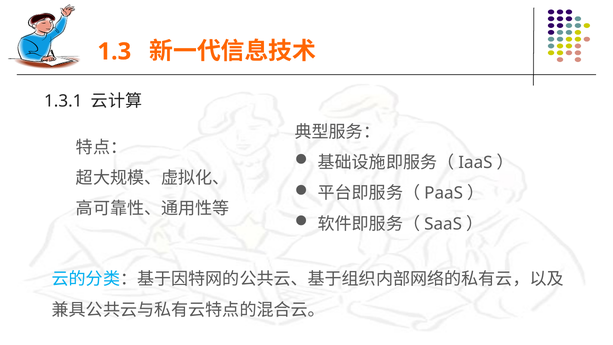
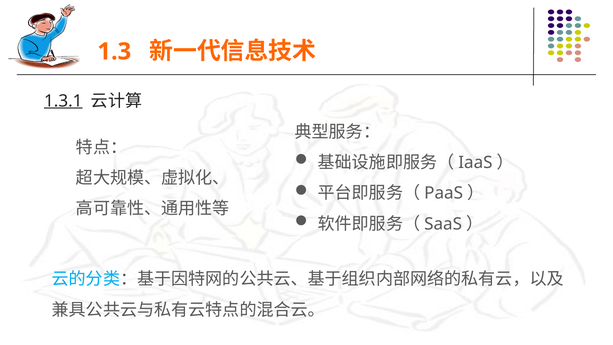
1.3.1 underline: none -> present
